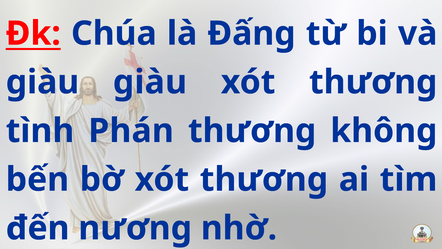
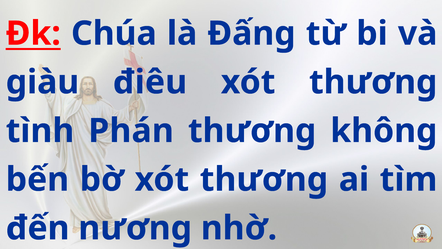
giàu giàu: giàu -> điêu
